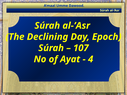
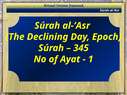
107: 107 -> 345
4: 4 -> 1
